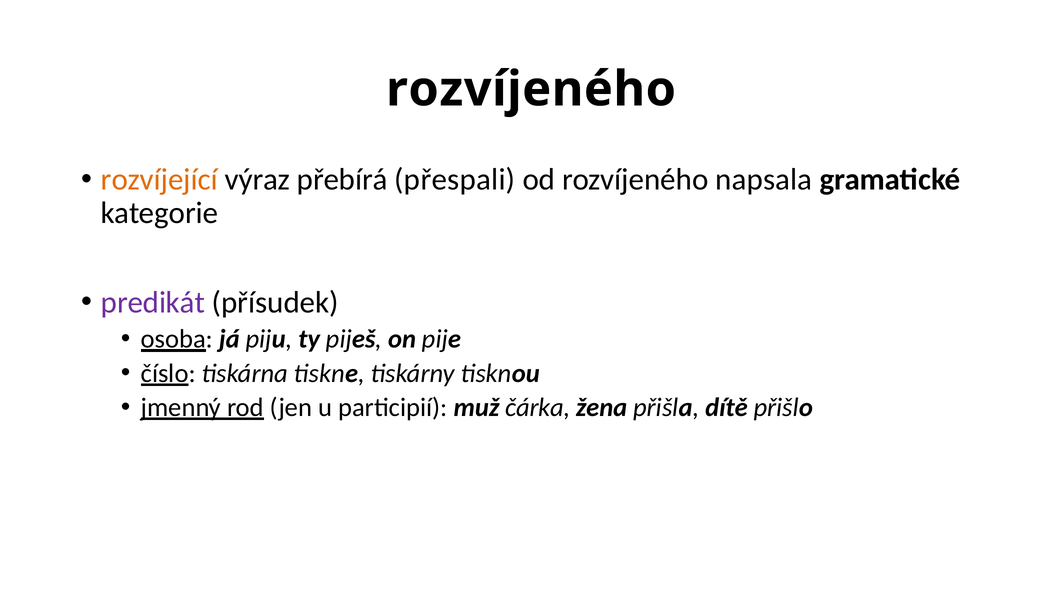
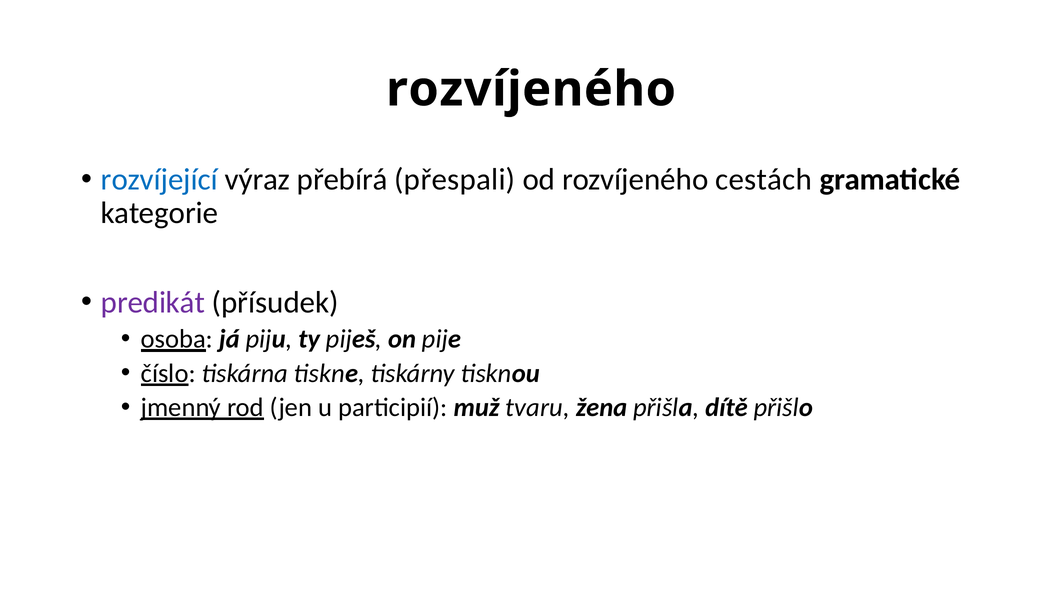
rozvíjející colour: orange -> blue
napsala: napsala -> cestách
čárka: čárka -> tvaru
